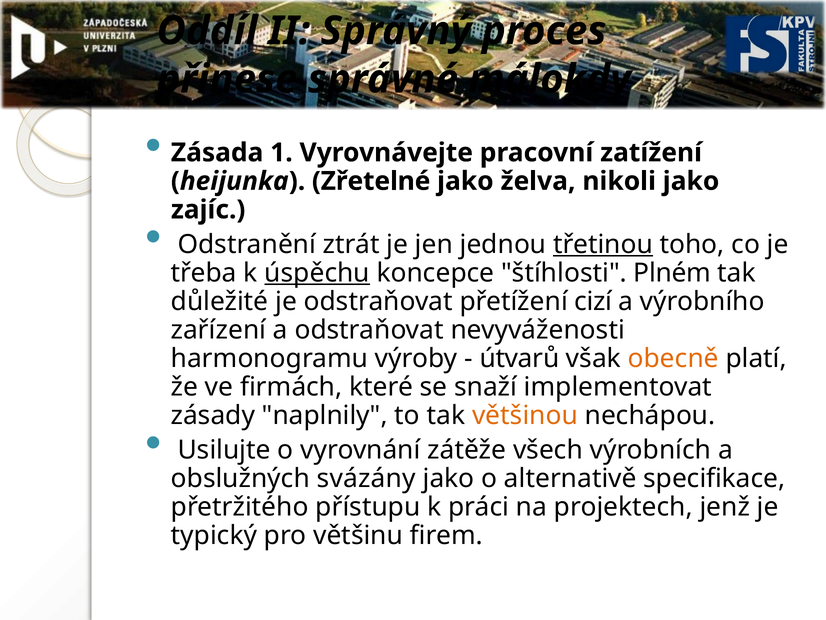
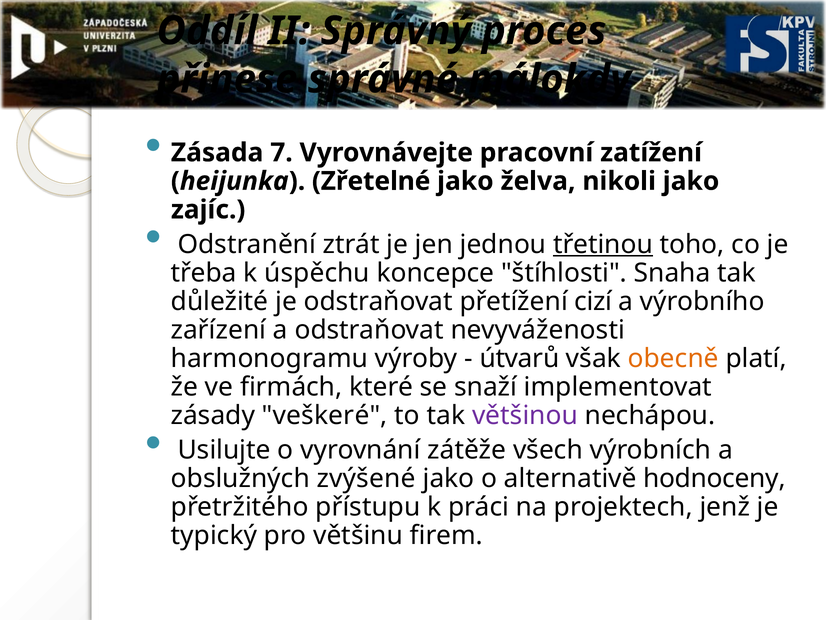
1: 1 -> 7
úspěchu underline: present -> none
Plném: Plném -> Snaha
naplnily: naplnily -> veškeré
většinou colour: orange -> purple
svázány: svázány -> zvýšené
specifikace: specifikace -> hodnoceny
